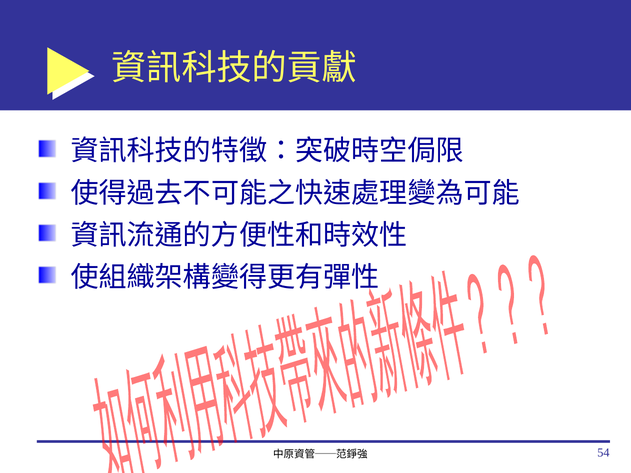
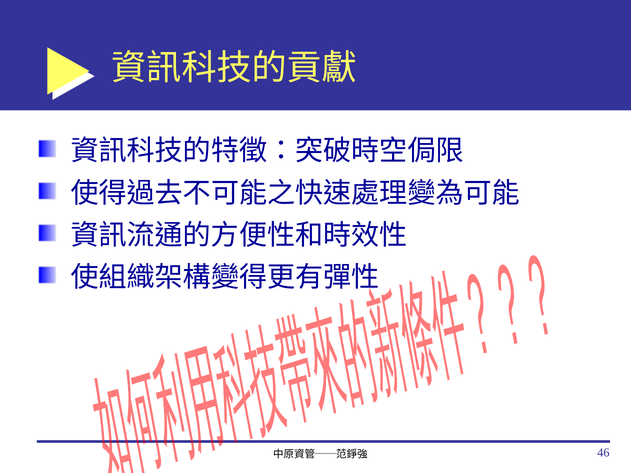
54: 54 -> 46
